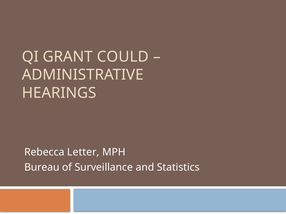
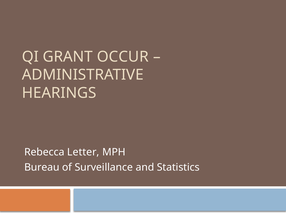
COULD: COULD -> OCCUR
